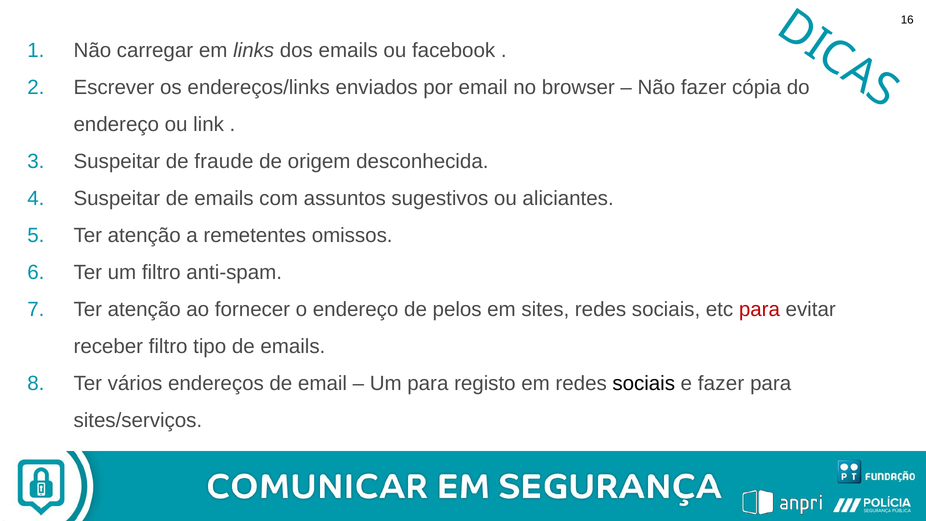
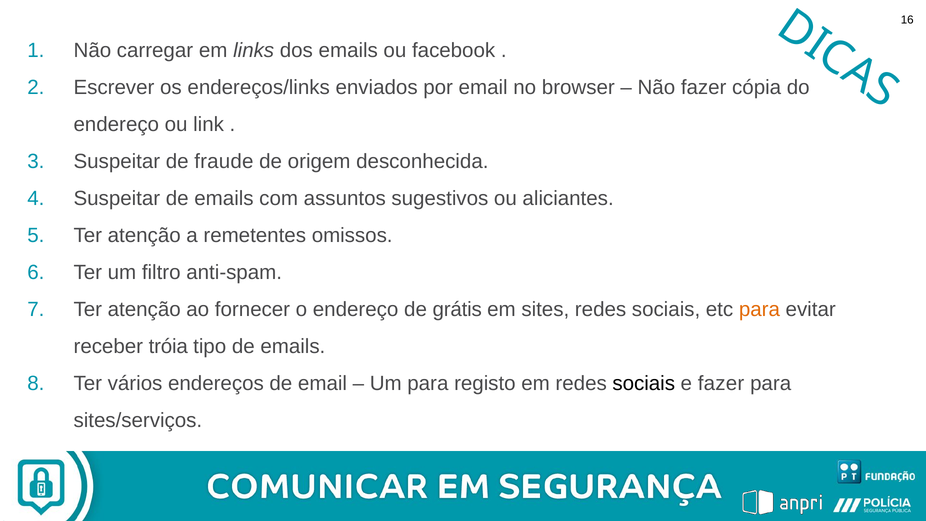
pelos: pelos -> grátis
para at (759, 309) colour: red -> orange
receber filtro: filtro -> tróia
